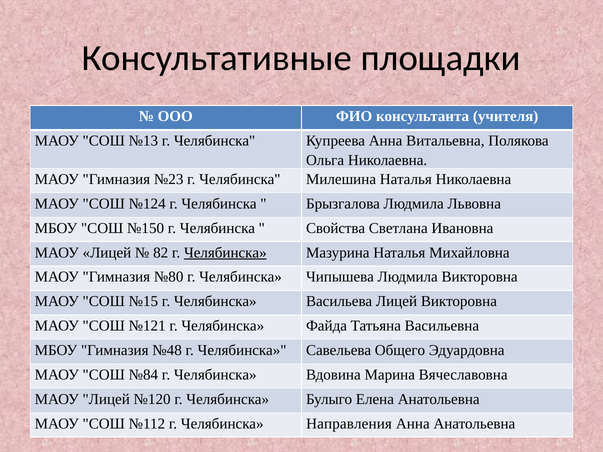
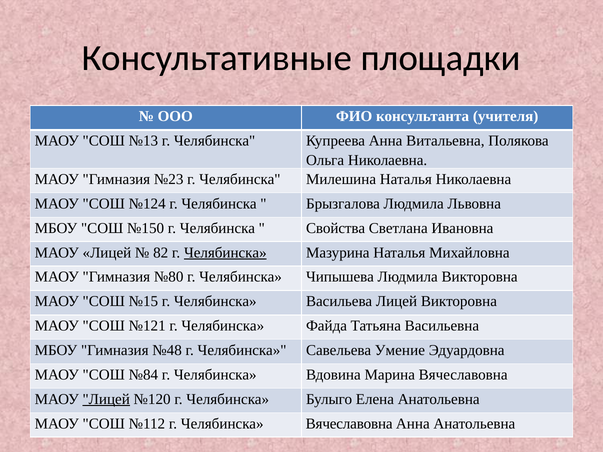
Общего: Общего -> Умение
Лицей at (106, 399) underline: none -> present
Челябинска Направления: Направления -> Вячеславовна
